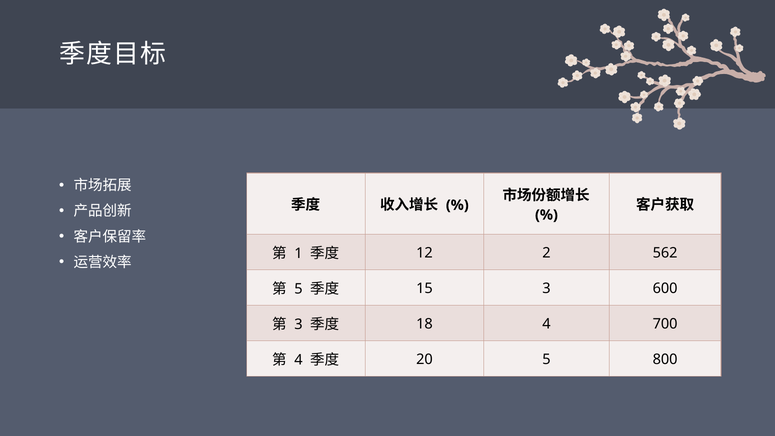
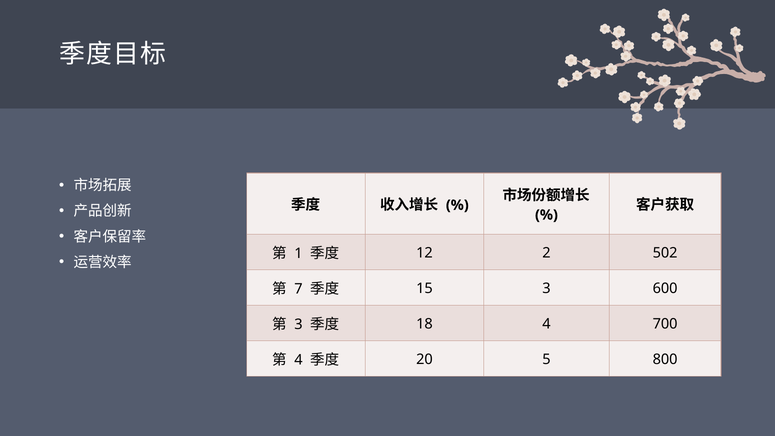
562: 562 -> 502
5 at (299, 289): 5 -> 7
